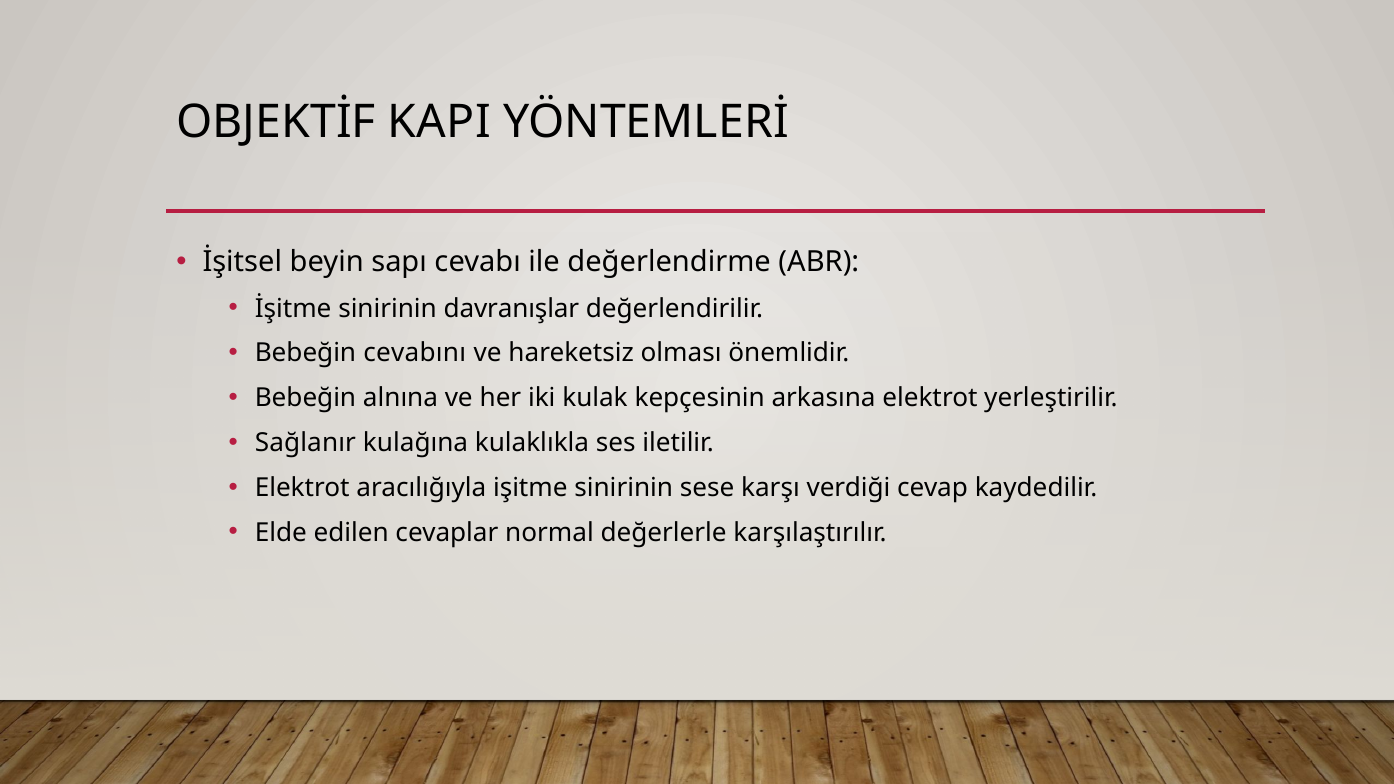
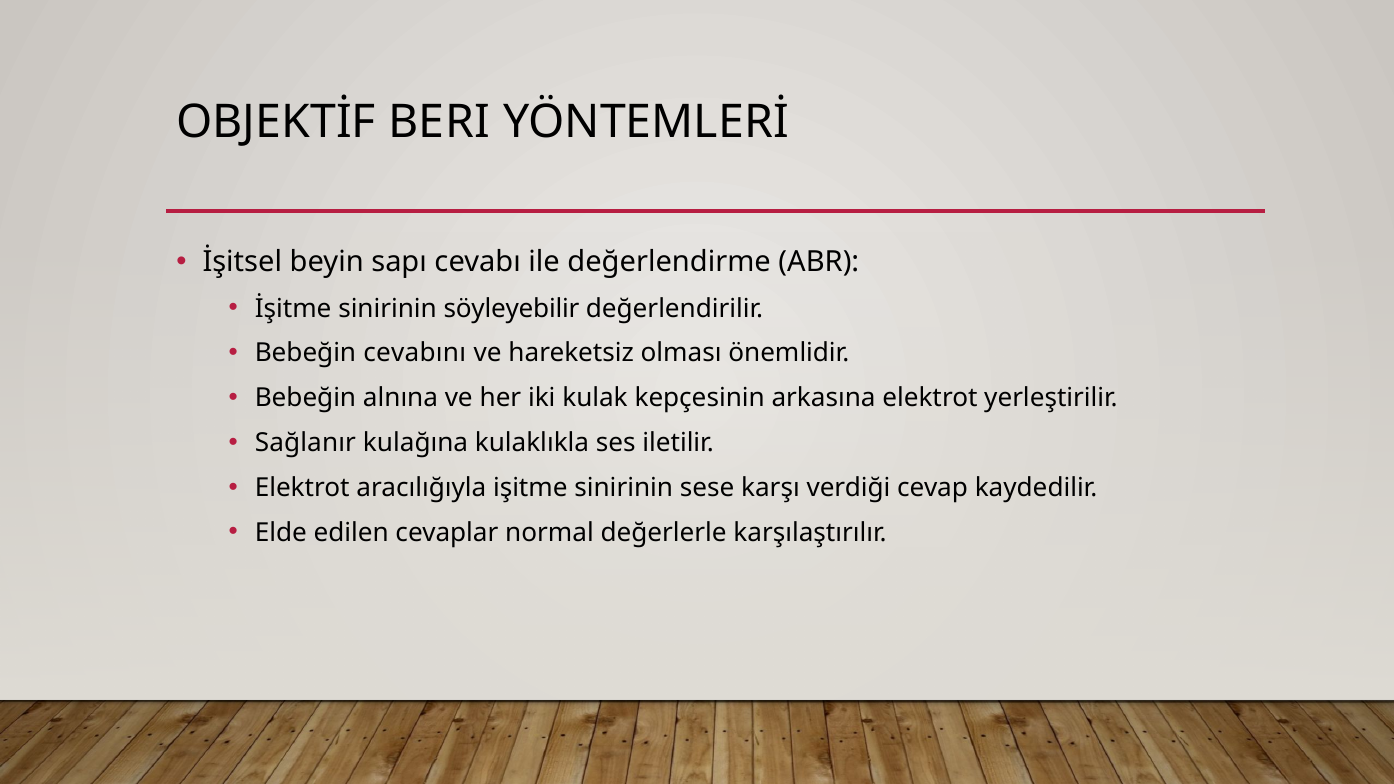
KAPI: KAPI -> BERI
davranışlar: davranışlar -> söyleyebilir
